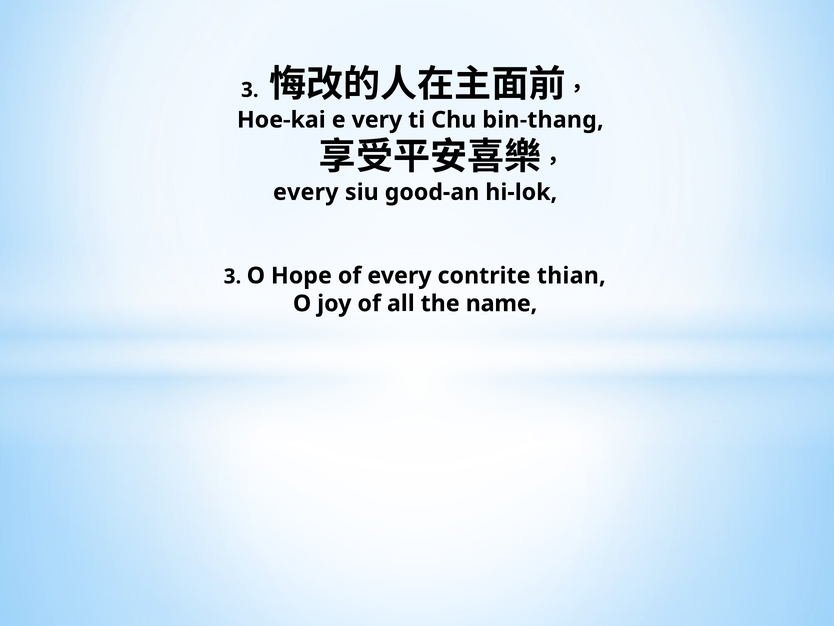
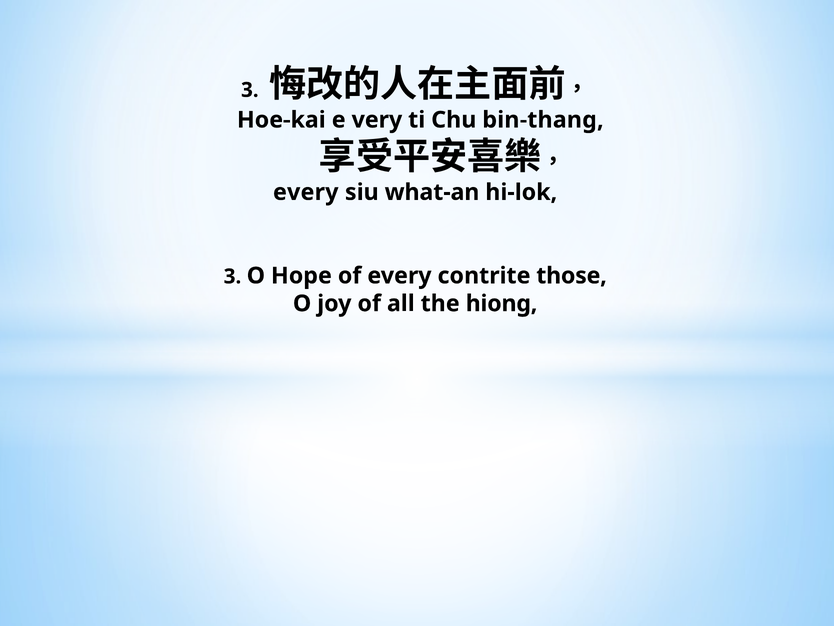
good-an: good-an -> what-an
thian: thian -> those
name: name -> hiong
